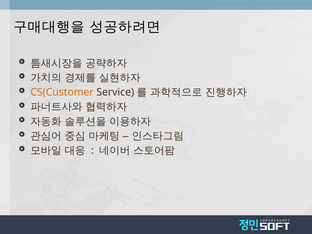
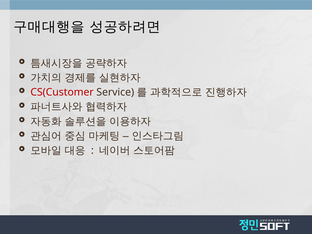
CS(Customer colour: orange -> red
